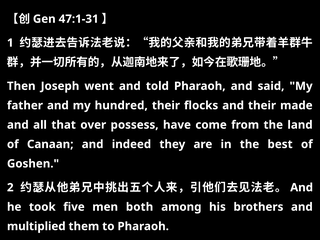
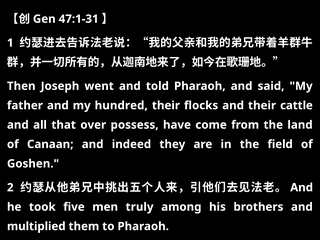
made: made -> cattle
best: best -> field
both: both -> truly
